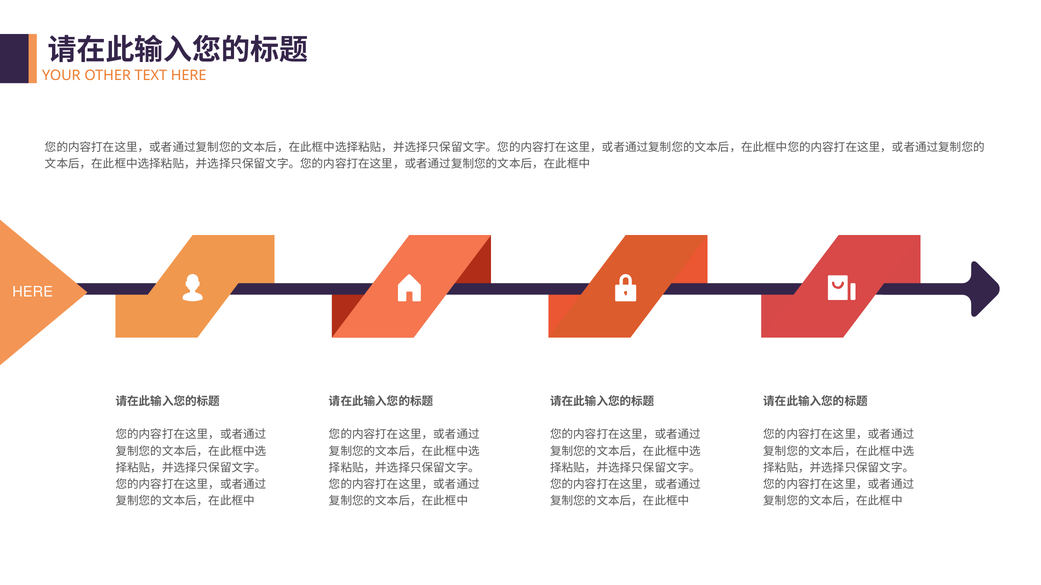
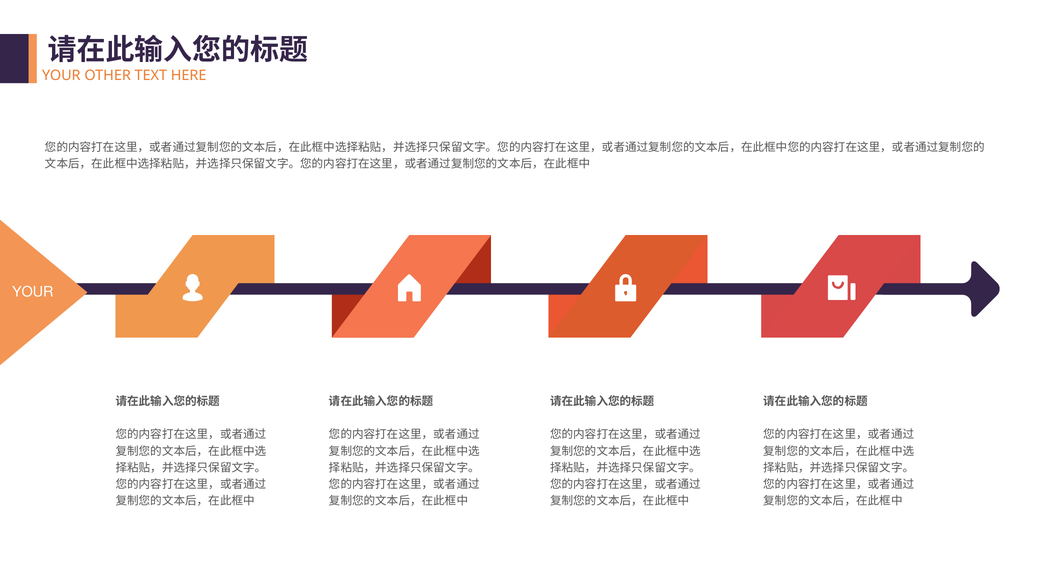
HERE at (33, 292): HERE -> YOUR
